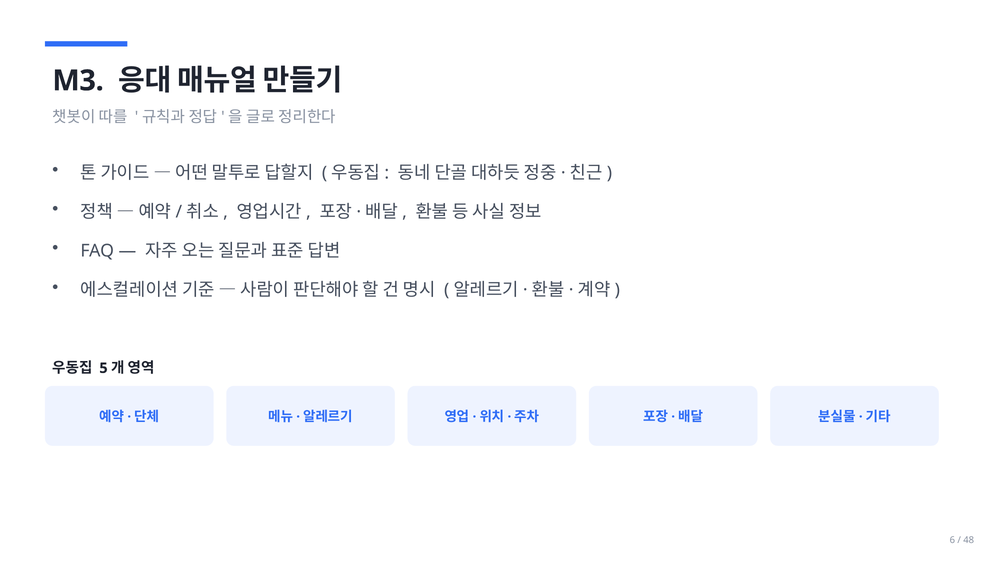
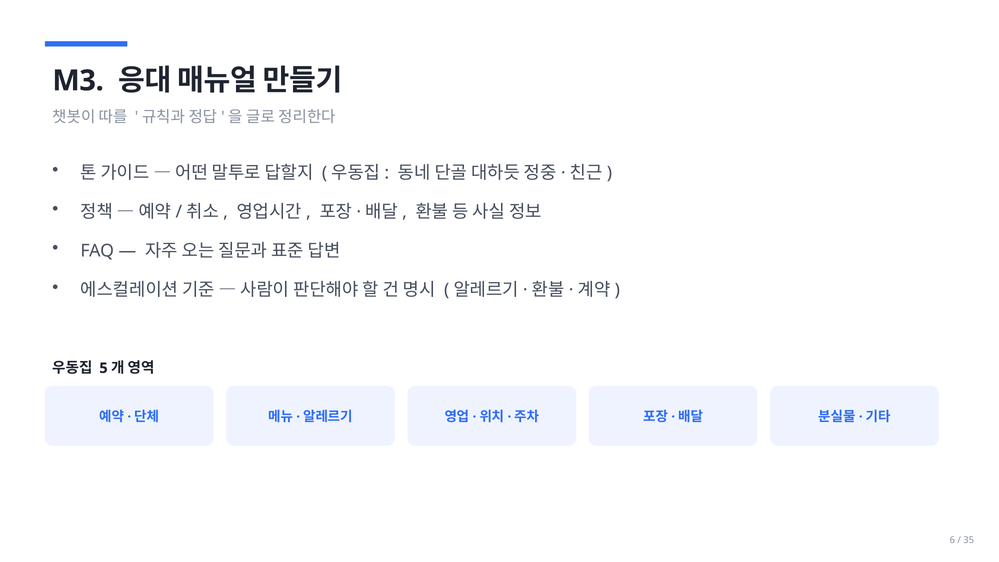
48: 48 -> 35
